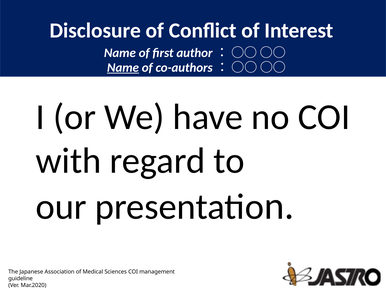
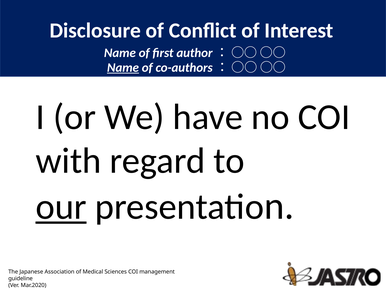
our underline: none -> present
